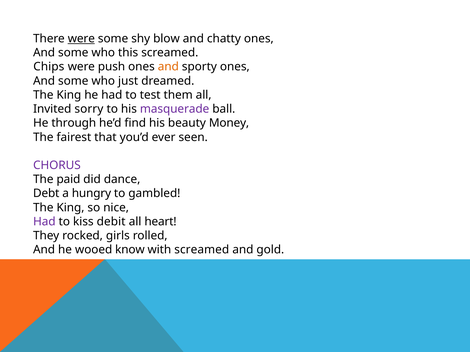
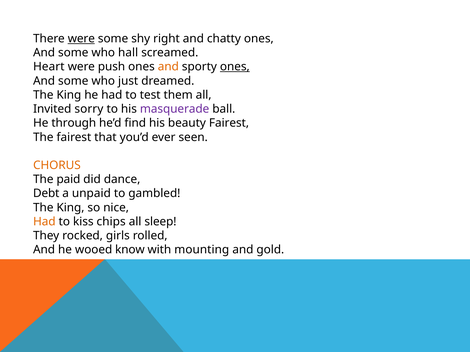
blow: blow -> right
this: this -> hall
Chips: Chips -> Heart
ones at (235, 67) underline: none -> present
beauty Money: Money -> Fairest
CHORUS colour: purple -> orange
hungry: hungry -> unpaid
Had at (44, 222) colour: purple -> orange
debit: debit -> chips
heart: heart -> sleep
with screamed: screamed -> mounting
